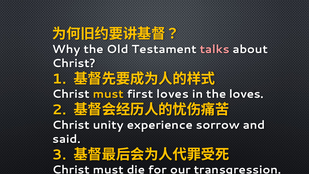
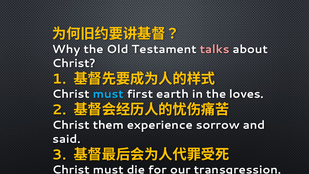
must at (108, 94) colour: yellow -> light blue
first loves: loves -> earth
unity: unity -> them
